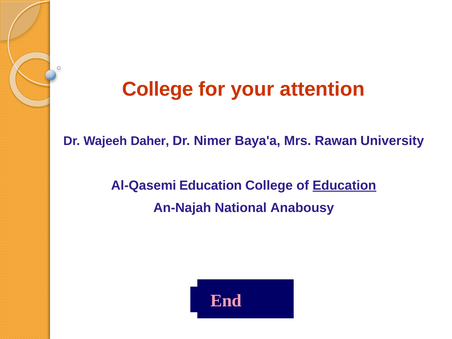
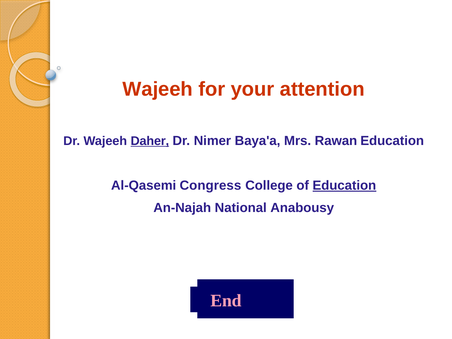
College at (158, 89): College -> Wajeeh
Daher underline: none -> present
Rawan University: University -> Education
Al-Qasemi Education: Education -> Congress
